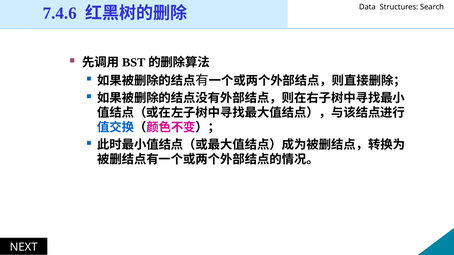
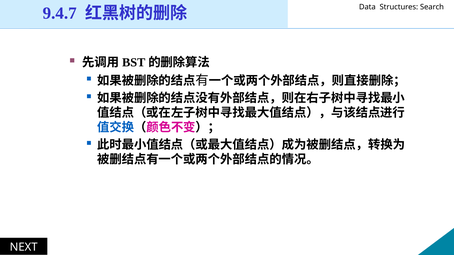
7.4.6: 7.4.6 -> 9.4.7
